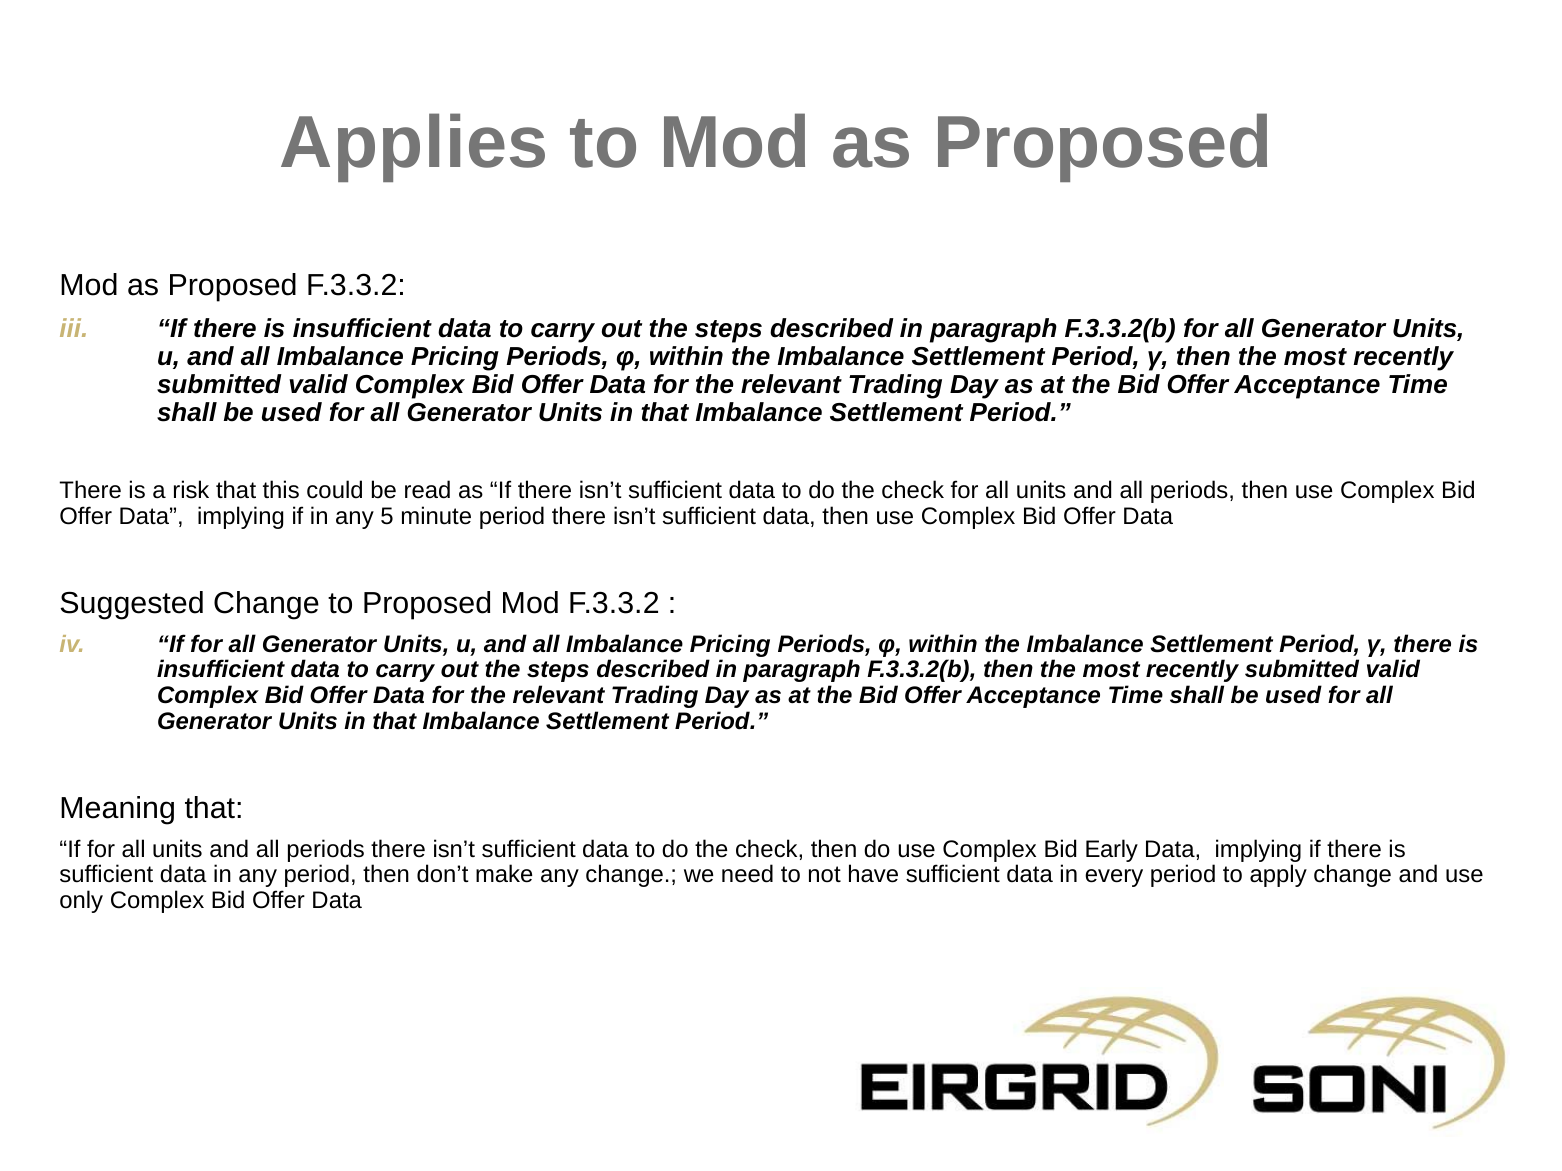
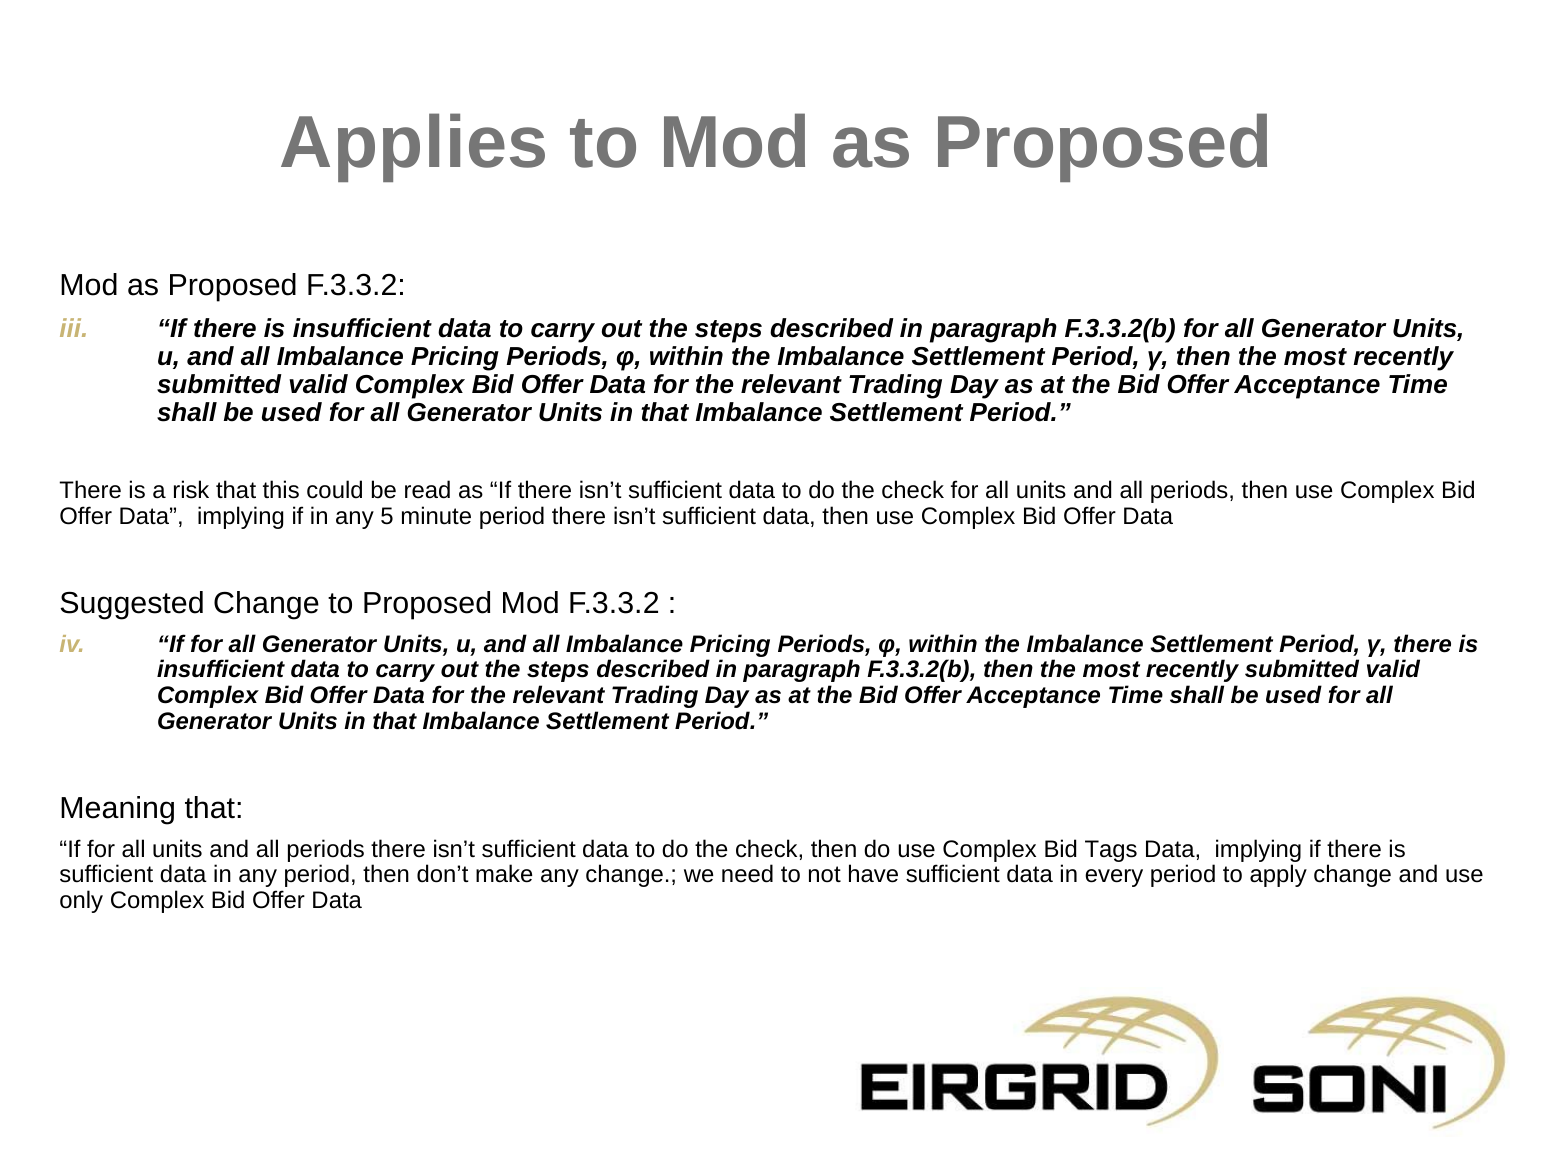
Early: Early -> Tags
